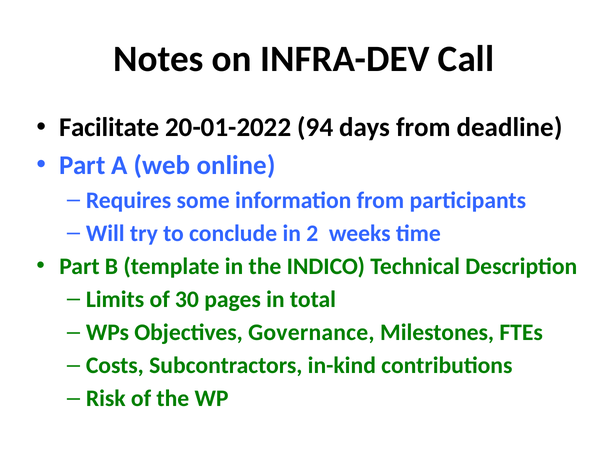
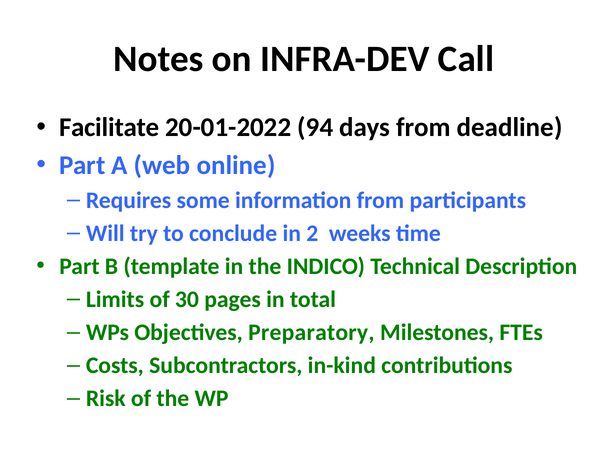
Governance: Governance -> Preparatory
